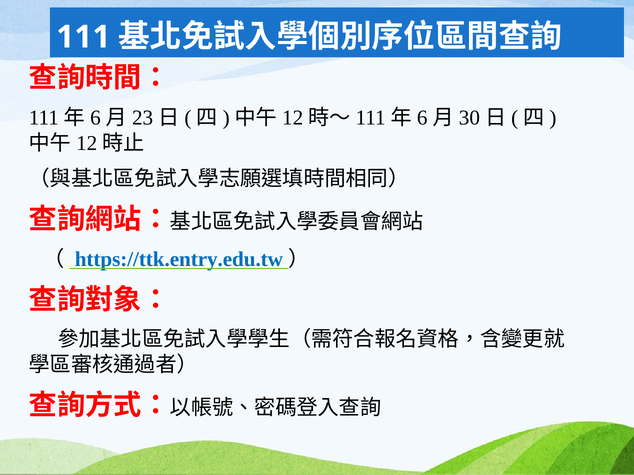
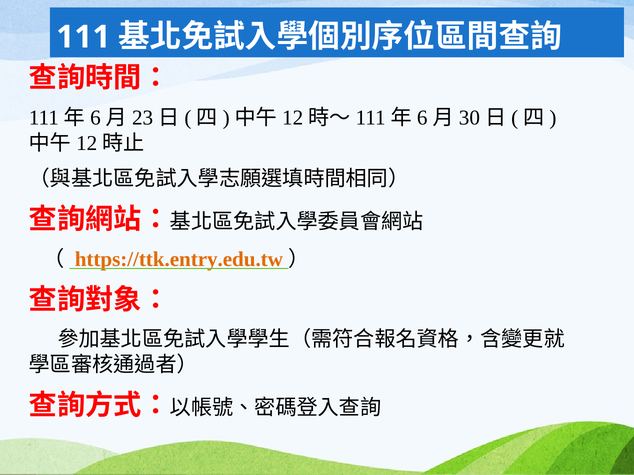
https://ttk.entry.edu.tw colour: blue -> orange
